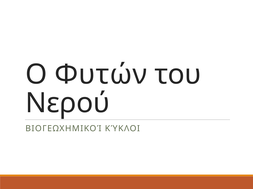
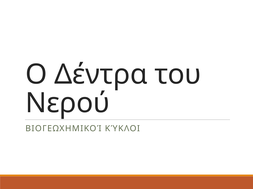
Φυτών: Φυτών -> Δέντρα
